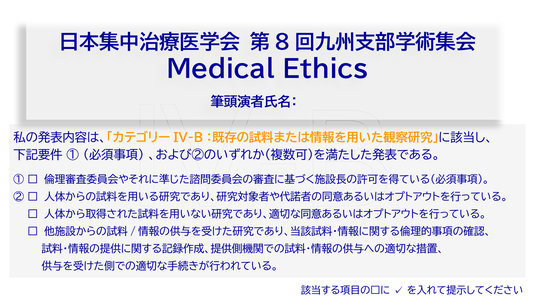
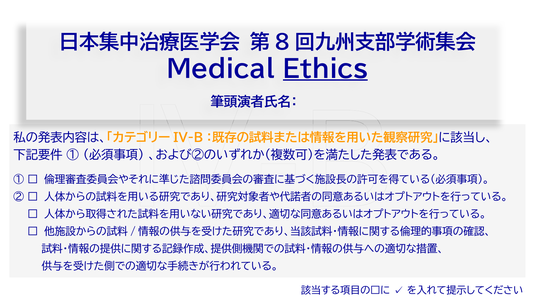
Ethics underline: none -> present
